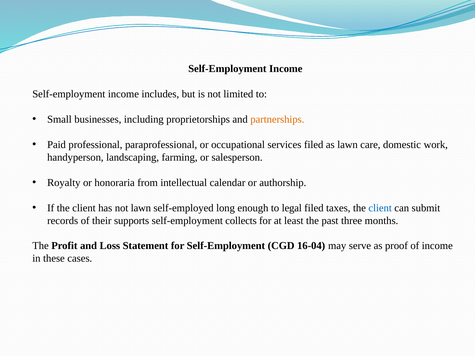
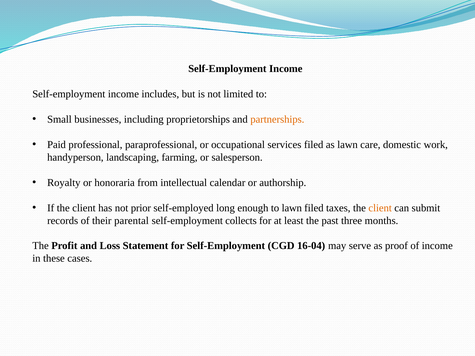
not lawn: lawn -> prior
to legal: legal -> lawn
client at (380, 208) colour: blue -> orange
supports: supports -> parental
